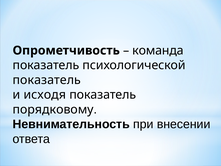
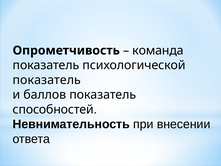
исходя: исходя -> баллов
порядковому: порядковому -> способностей
